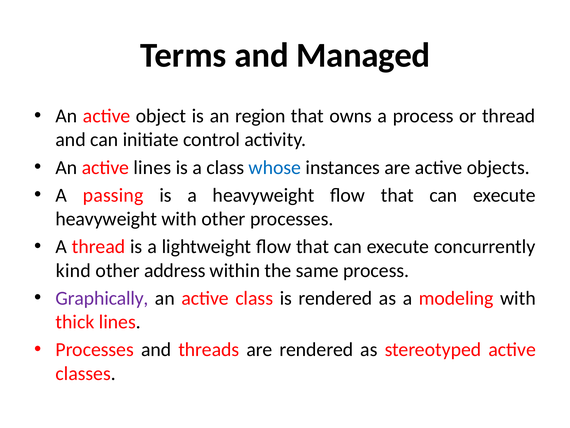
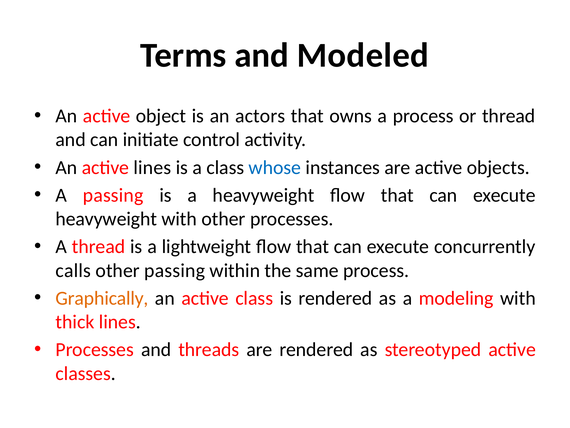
Managed: Managed -> Modeled
region: region -> actors
kind: kind -> calls
other address: address -> passing
Graphically colour: purple -> orange
